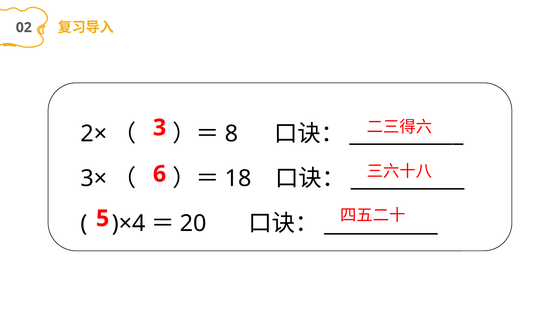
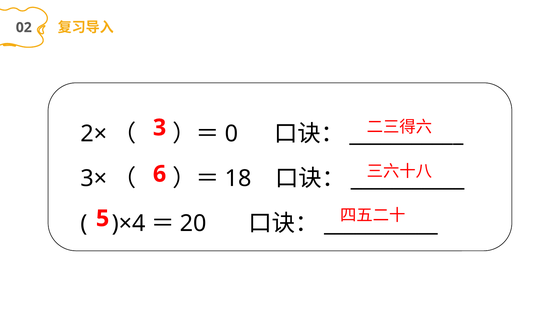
8: 8 -> 0
